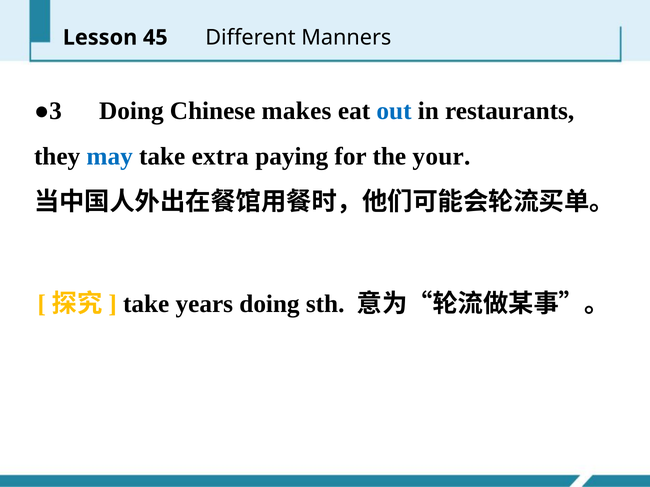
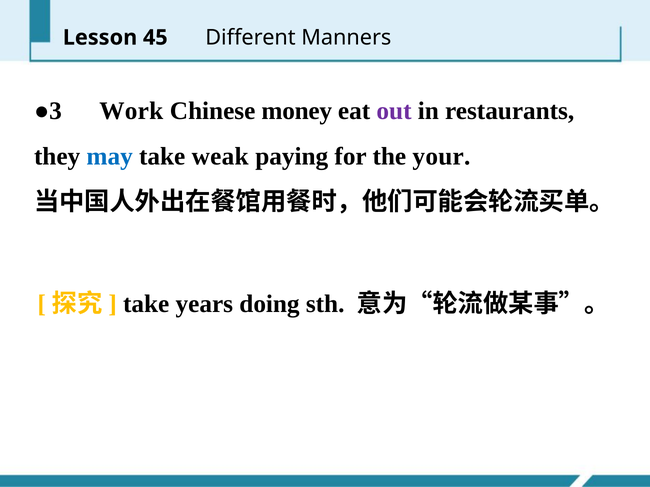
●3 Doing: Doing -> Work
makes: makes -> money
out colour: blue -> purple
extra: extra -> weak
